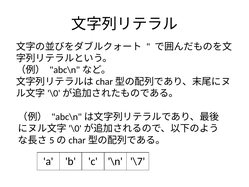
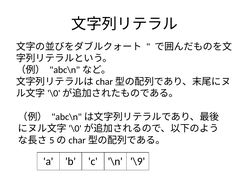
\7: \7 -> \9
